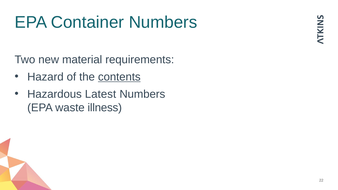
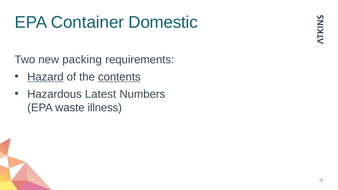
Container Numbers: Numbers -> Domestic
material: material -> packing
Hazard underline: none -> present
